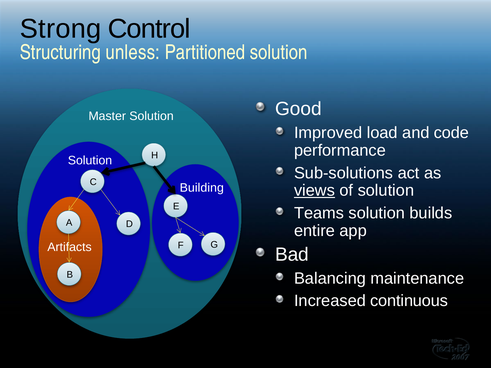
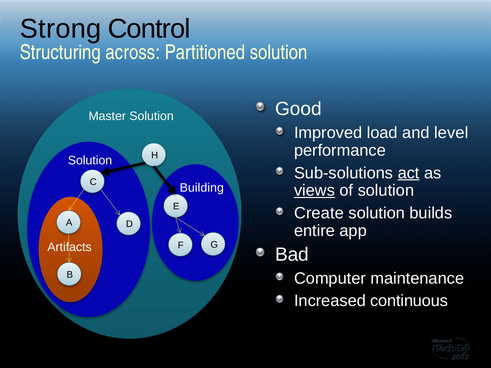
unless: unless -> across
code: code -> level
act underline: none -> present
Teams: Teams -> Create
Balancing: Balancing -> Computer
